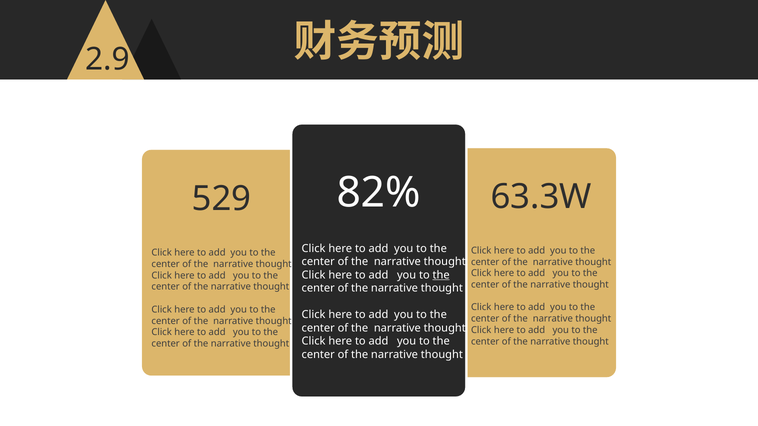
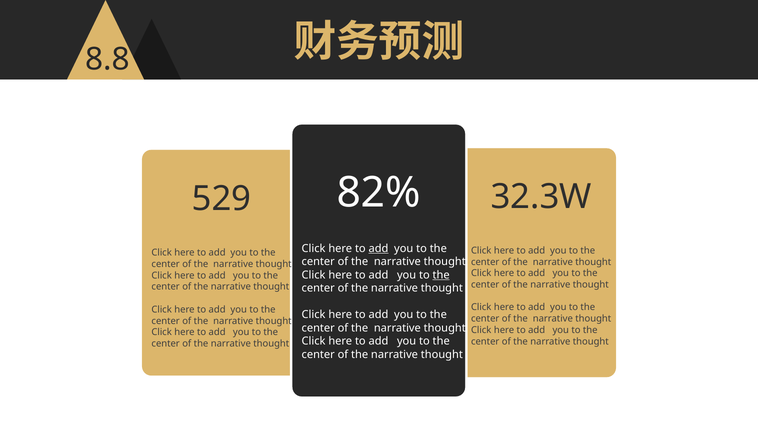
2.9: 2.9 -> 8.8
63.3W: 63.3W -> 32.3W
add at (378, 249) underline: none -> present
